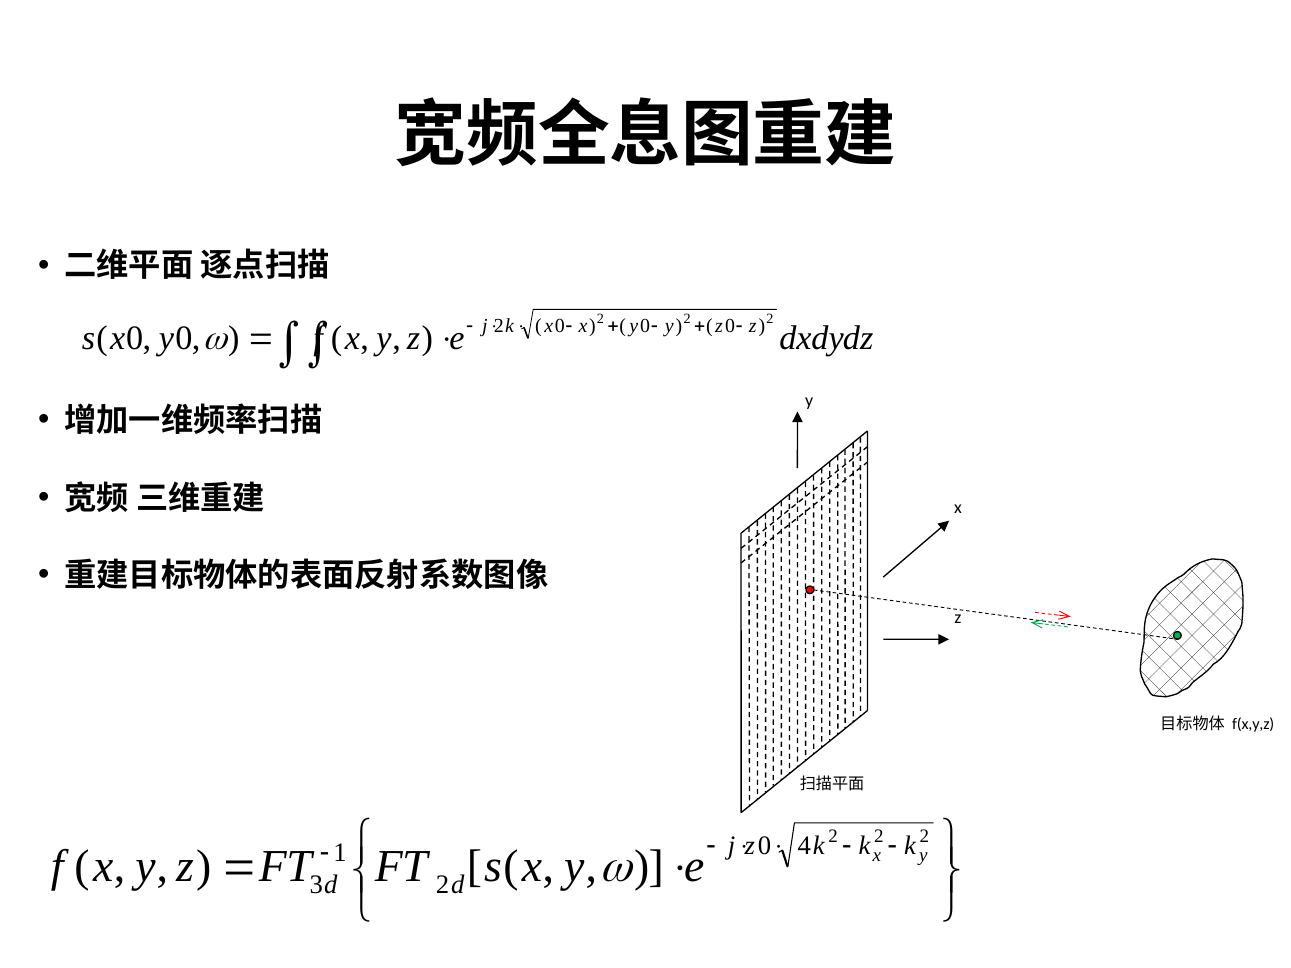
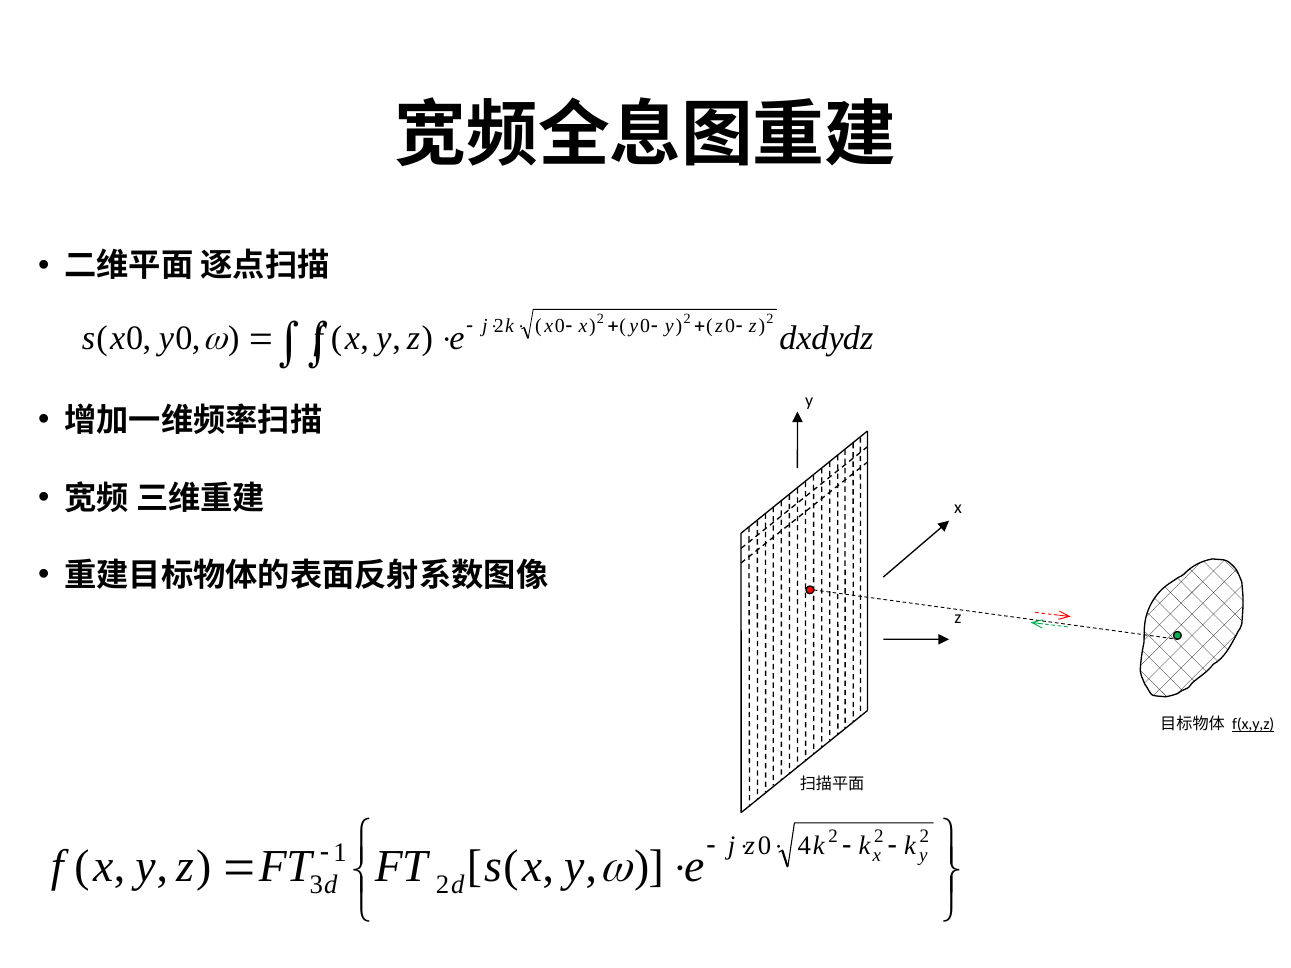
f(x,y,z underline: none -> present
